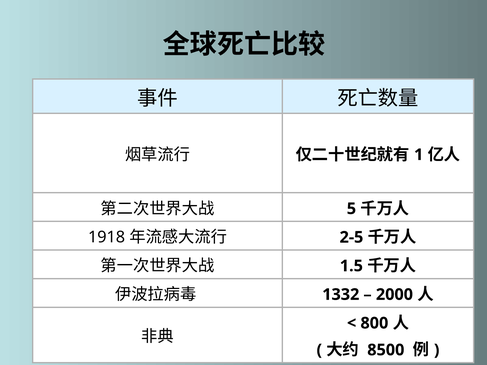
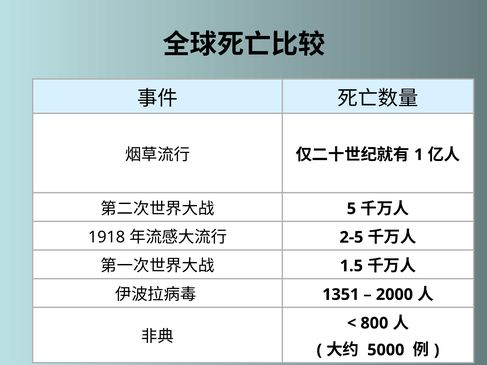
1332: 1332 -> 1351
8500: 8500 -> 5000
